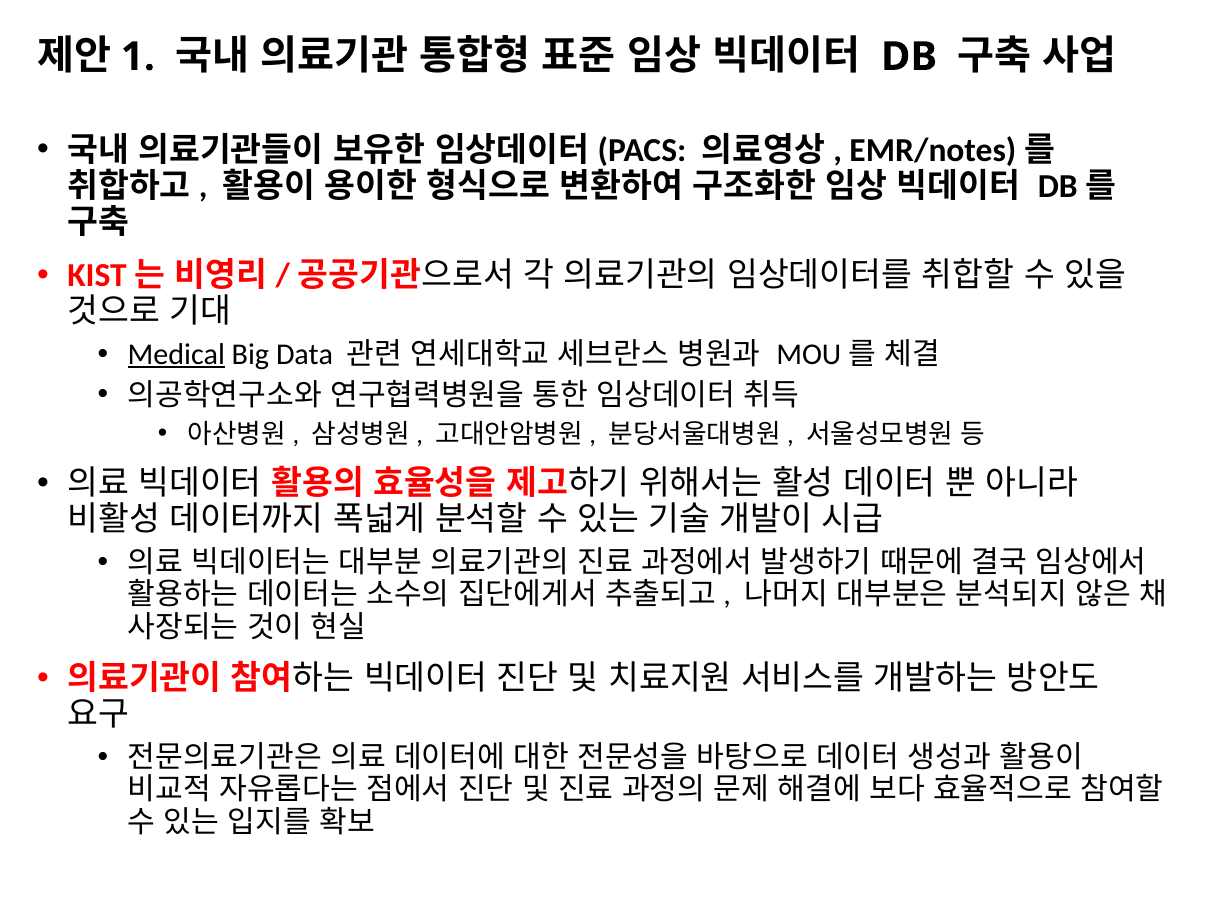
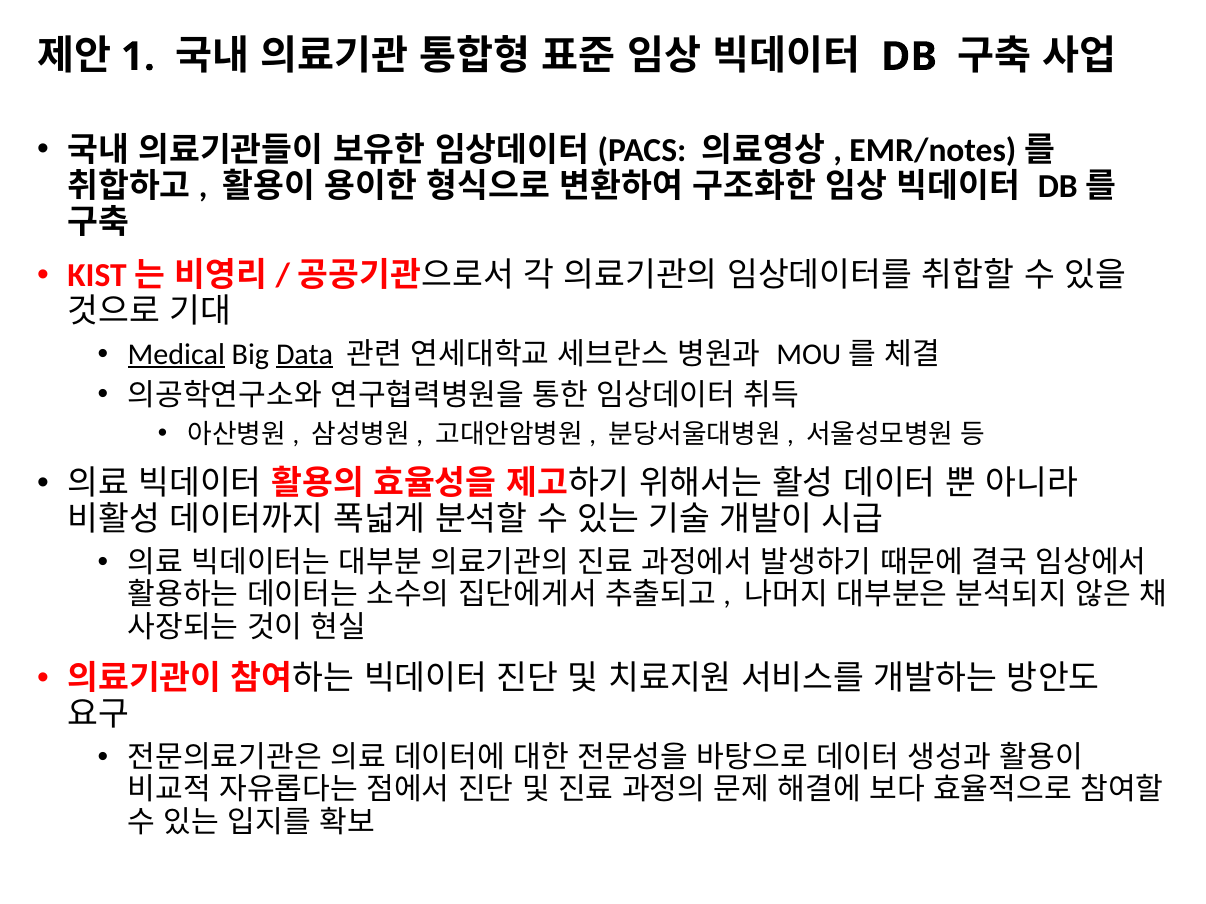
Data underline: none -> present
